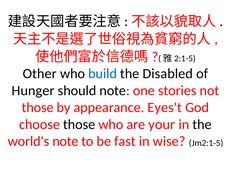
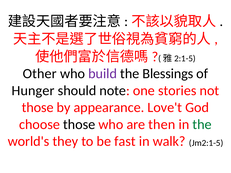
build colour: blue -> purple
Disabled: Disabled -> Blessings
Eyes't: Eyes't -> Love't
your: your -> then
the at (202, 125) colour: black -> green
world's note: note -> they
wise: wise -> walk
